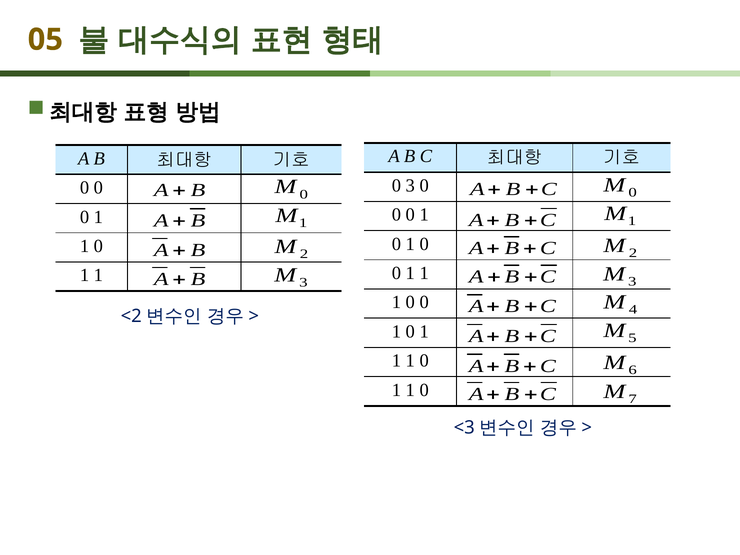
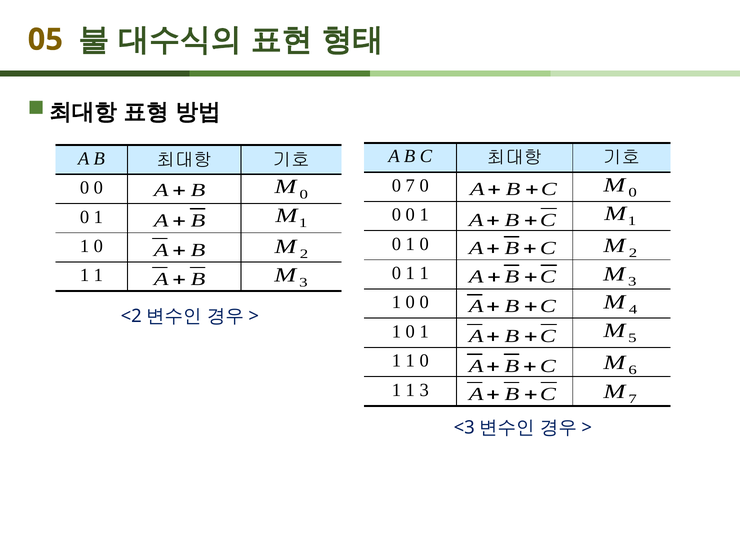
0 3: 3 -> 7
0 at (424, 390): 0 -> 3
